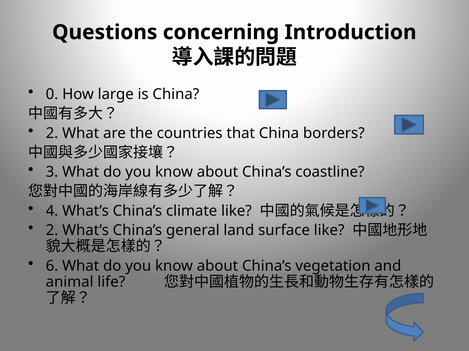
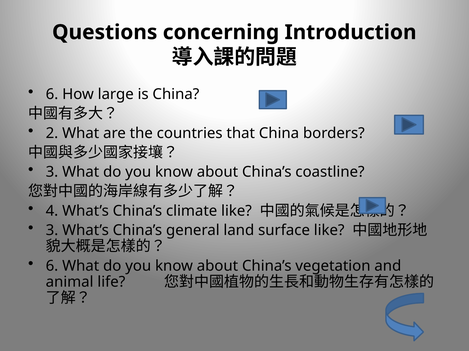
0 at (52, 94): 0 -> 6
2 at (52, 231): 2 -> 3
